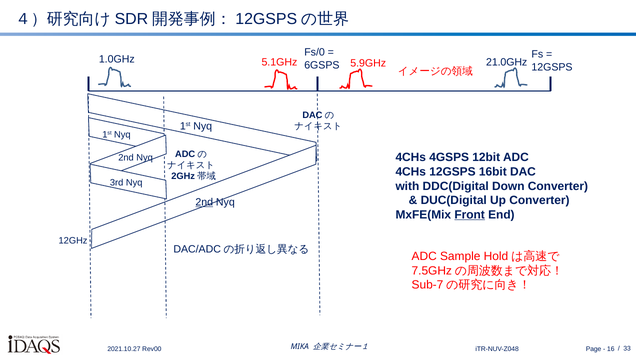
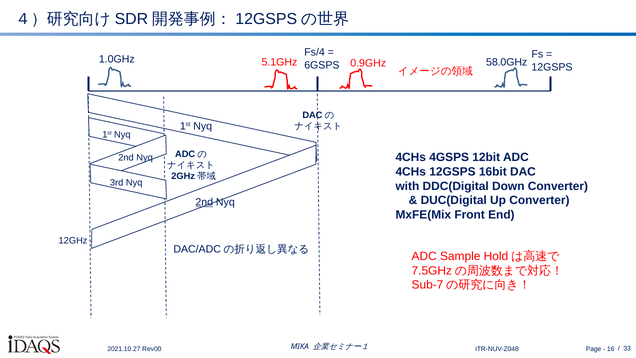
Fs/0: Fs/0 -> Fs/4
21.0GHz: 21.0GHz -> 58.0GHz
5.9GHz: 5.9GHz -> 0.9GHz
Front underline: present -> none
